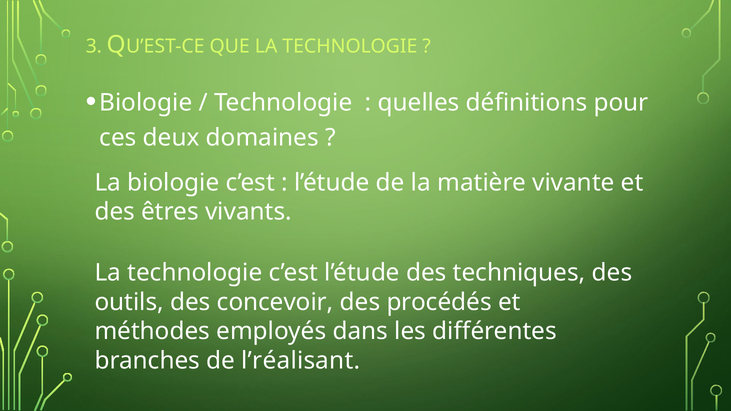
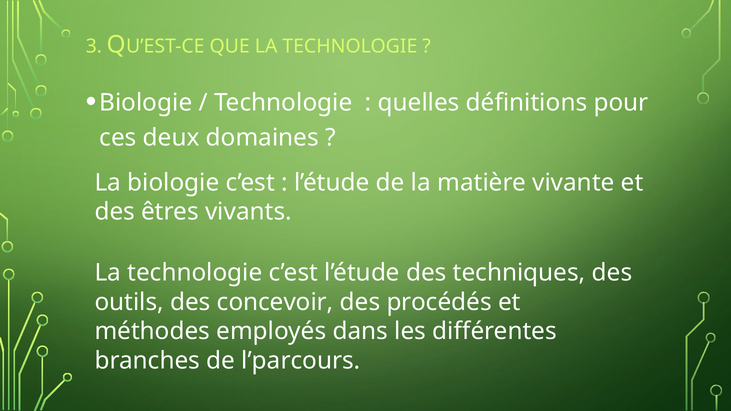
l’réalisant: l’réalisant -> l’parcours
